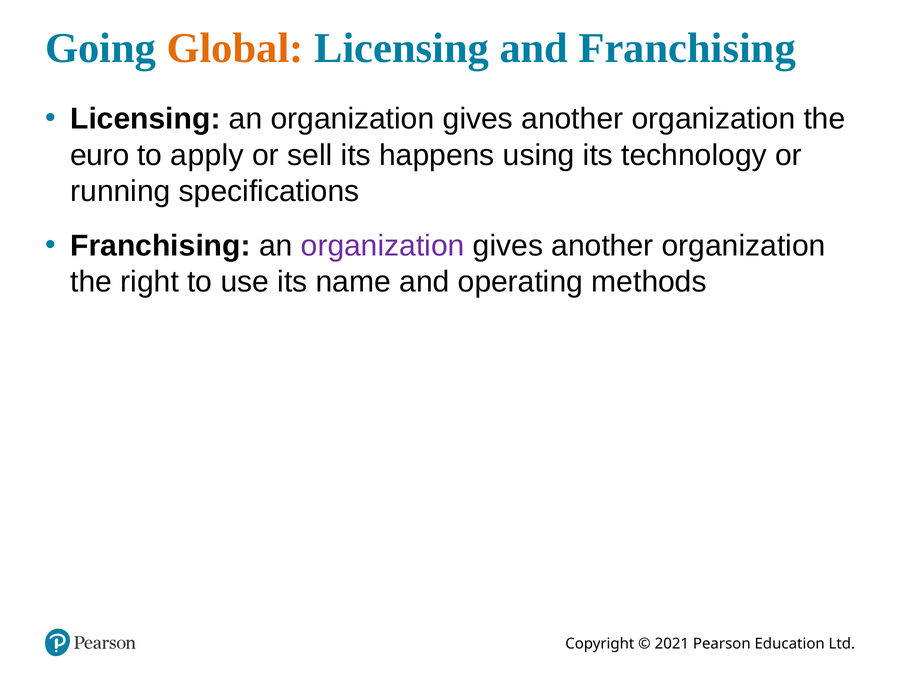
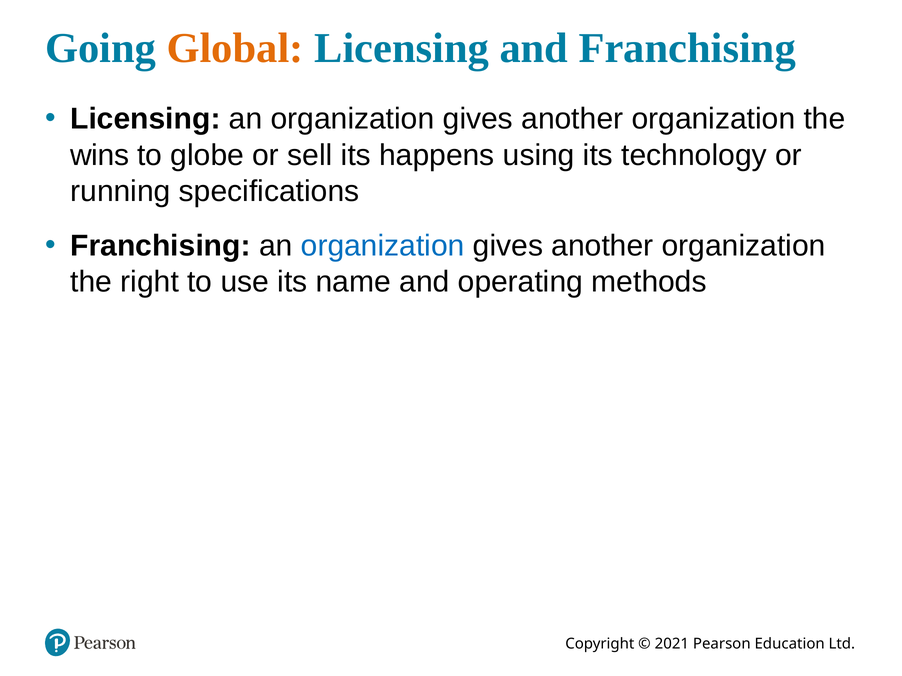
euro: euro -> wins
apply: apply -> globe
organization at (383, 246) colour: purple -> blue
